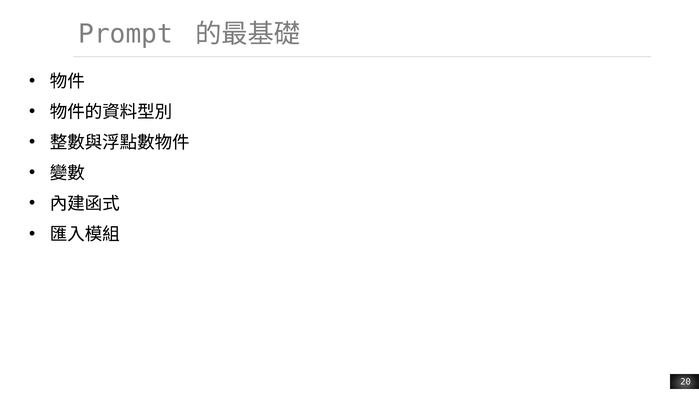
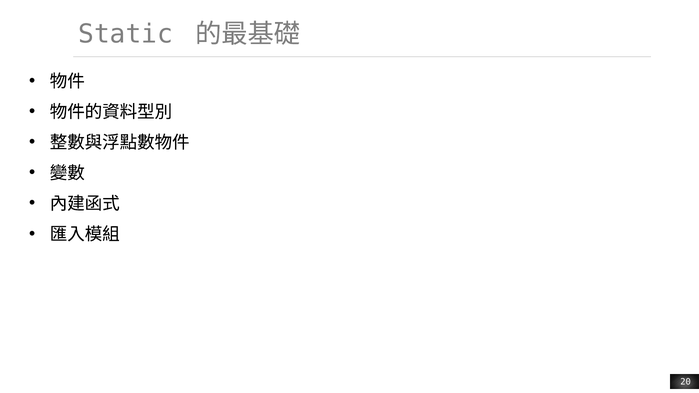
Prompt: Prompt -> Static
